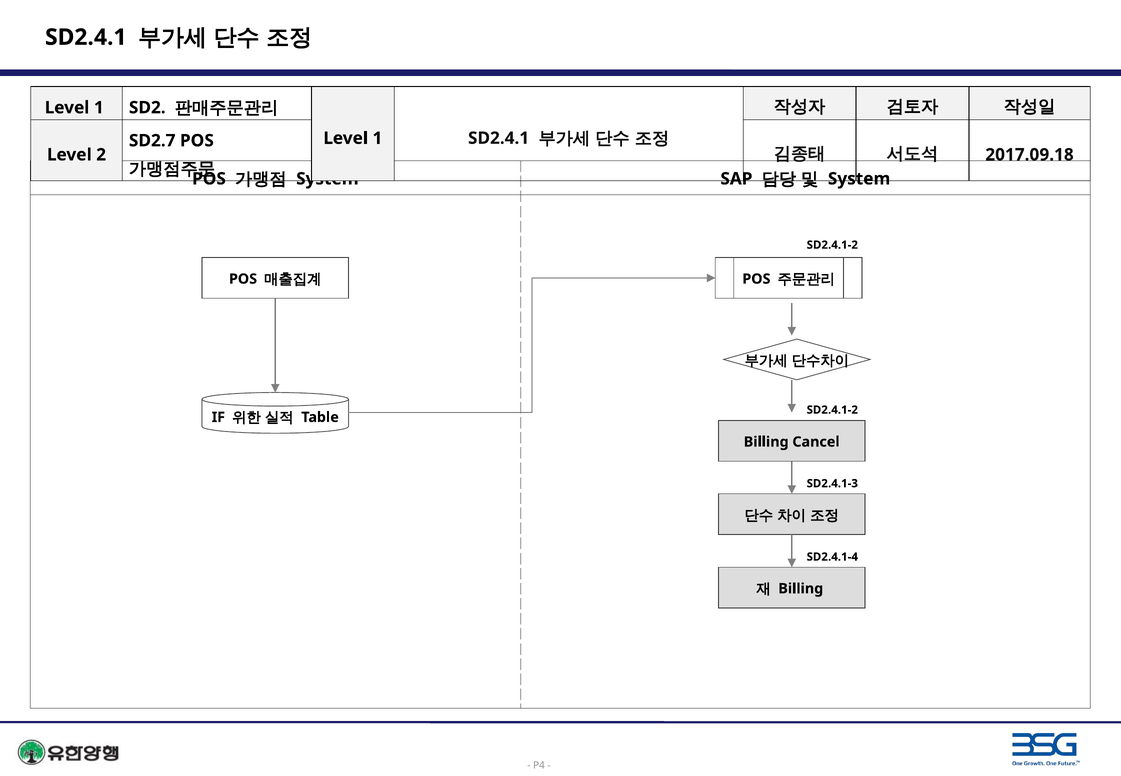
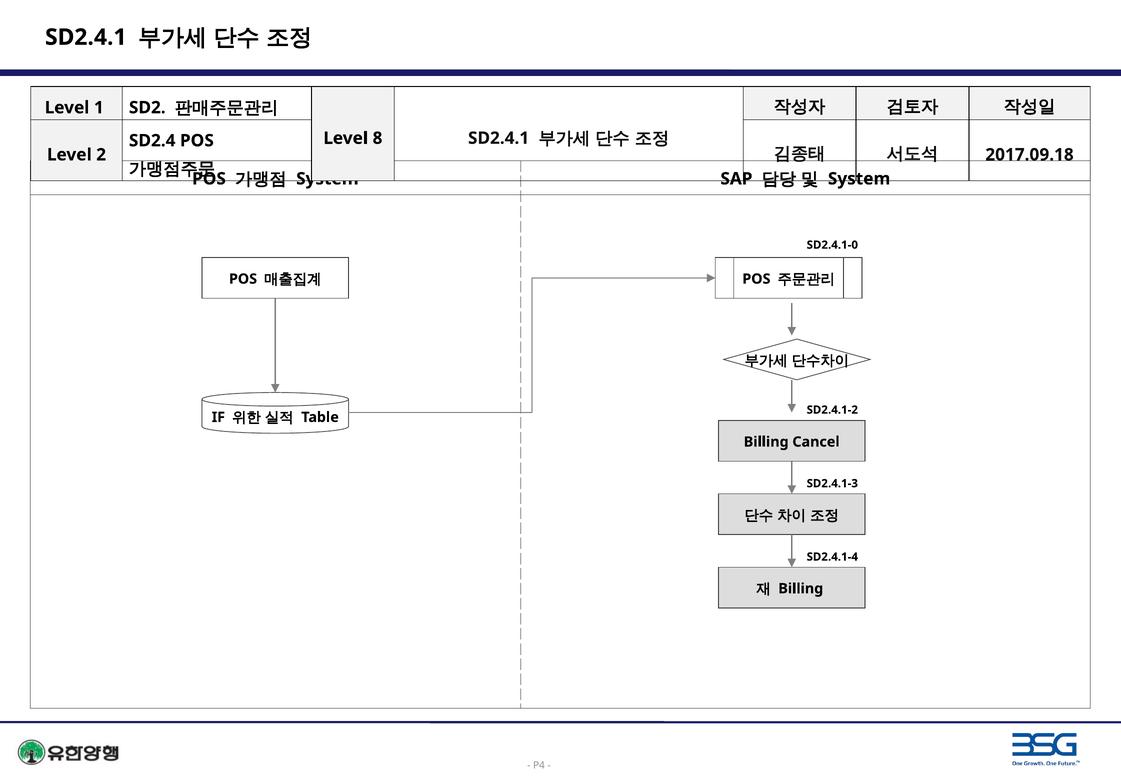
1 at (378, 138): 1 -> 8
SD2.7: SD2.7 -> SD2.4
SD2.4.1-2 at (832, 245): SD2.4.1-2 -> SD2.4.1-0
